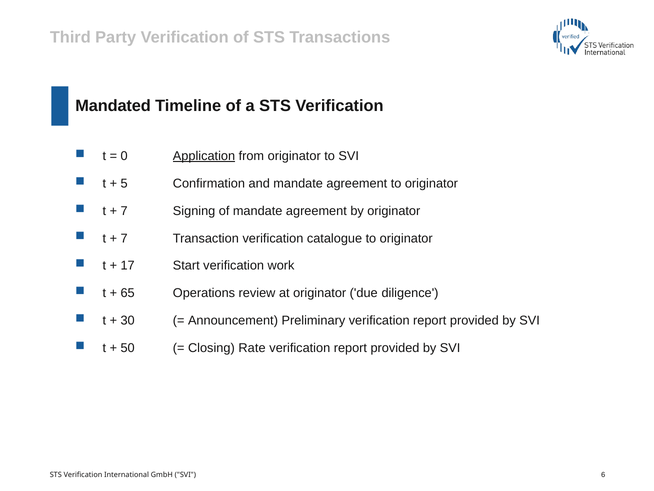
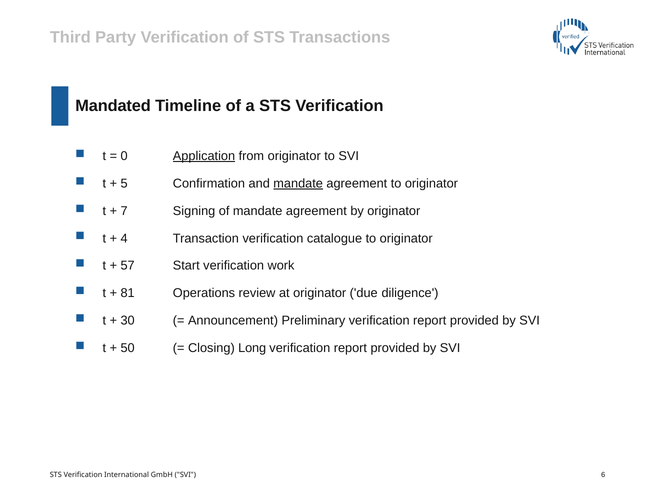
mandate at (298, 183) underline: none -> present
7 at (124, 238): 7 -> 4
17: 17 -> 57
65: 65 -> 81
Rate: Rate -> Long
